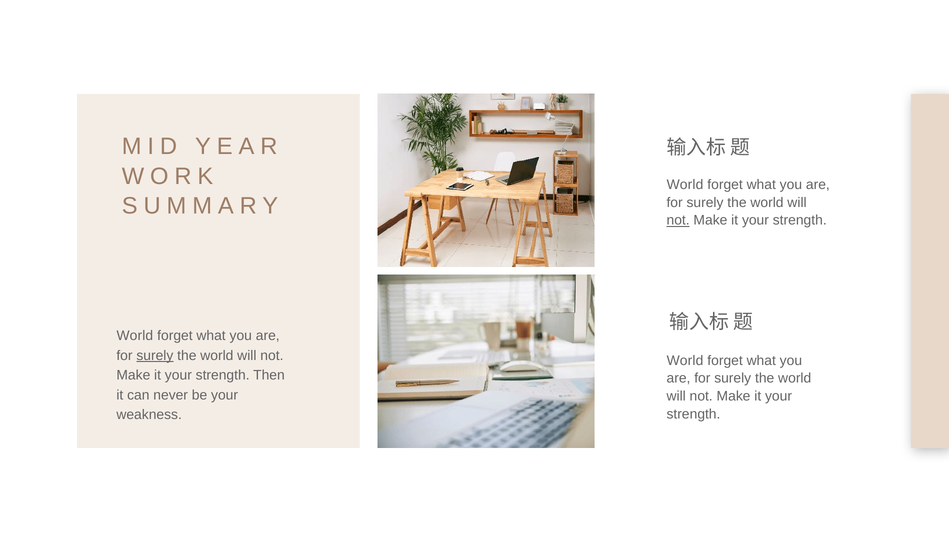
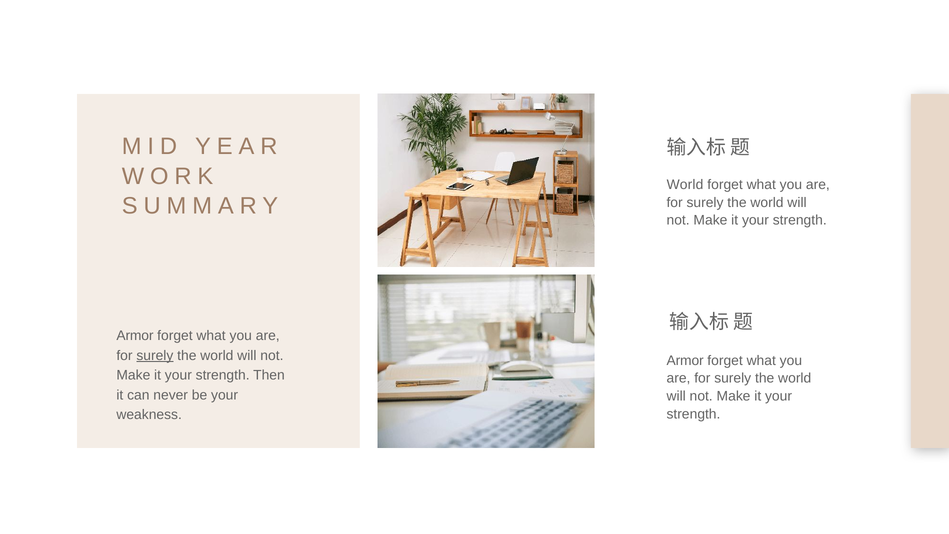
not at (678, 220) underline: present -> none
World at (135, 336): World -> Armor
World at (685, 360): World -> Armor
